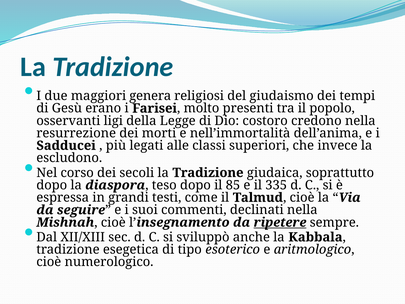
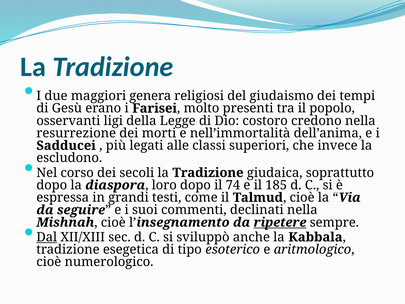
teso: teso -> loro
85: 85 -> 74
335: 335 -> 185
Dal underline: none -> present
